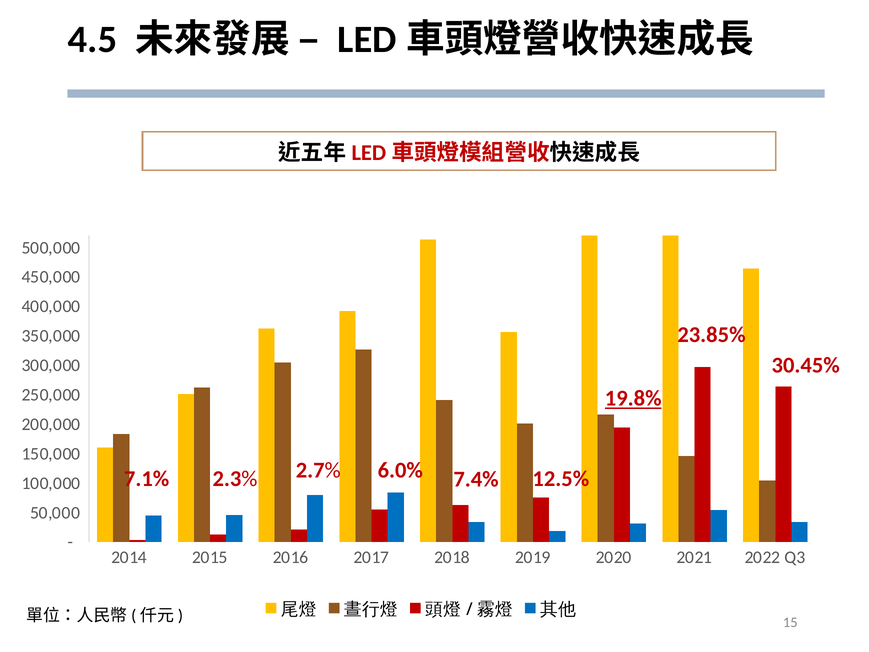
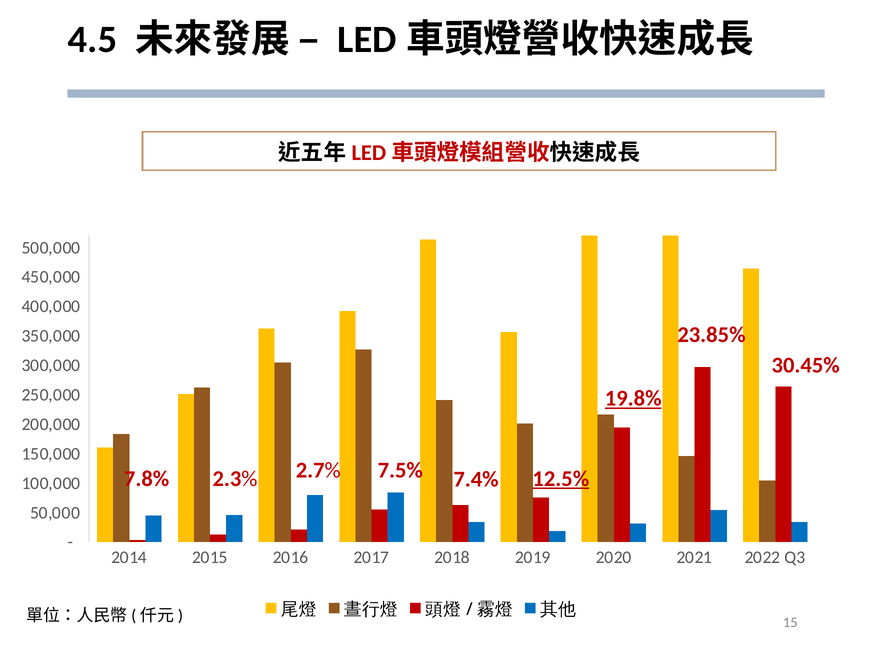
7.1%: 7.1% -> 7.8%
6.0%: 6.0% -> 7.5%
12.5% underline: none -> present
